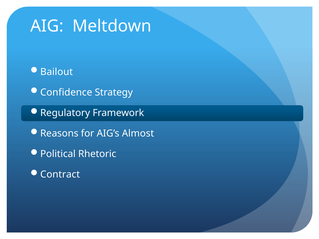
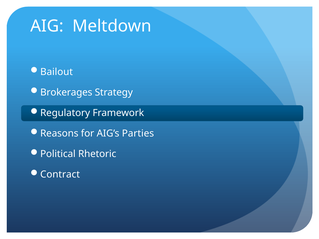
Confidence: Confidence -> Brokerages
Almost: Almost -> Parties
